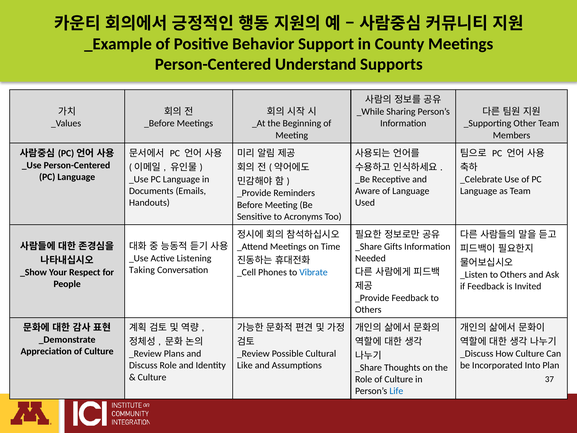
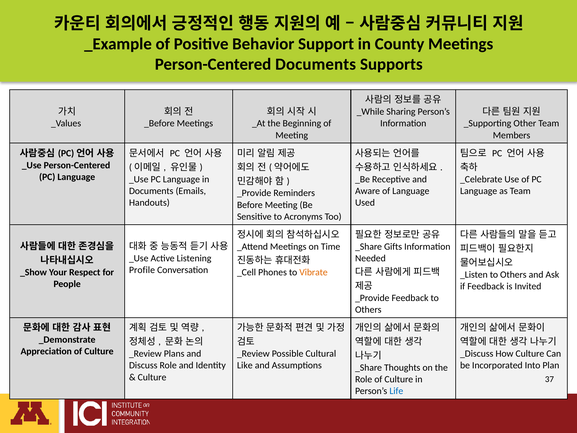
Person-Centered Understand: Understand -> Documents
Taking: Taking -> Profile
Vibrate colour: blue -> orange
